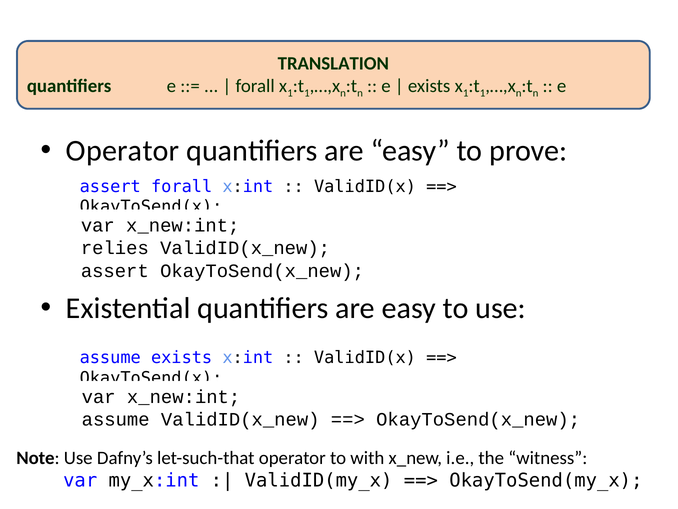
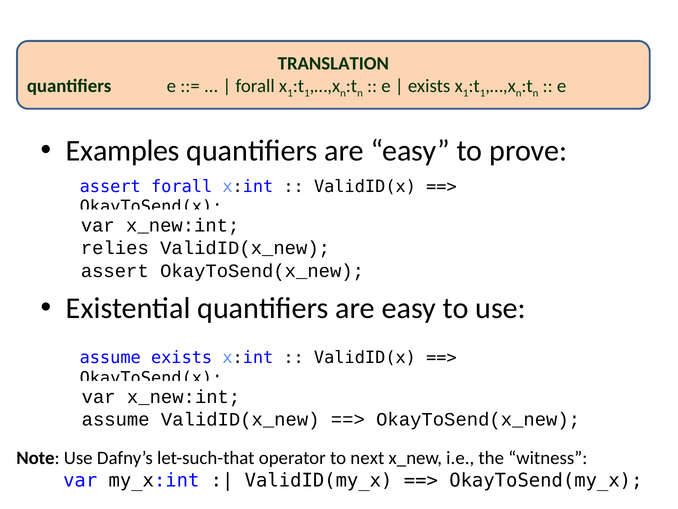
Operator at (123, 151): Operator -> Examples
with: with -> next
